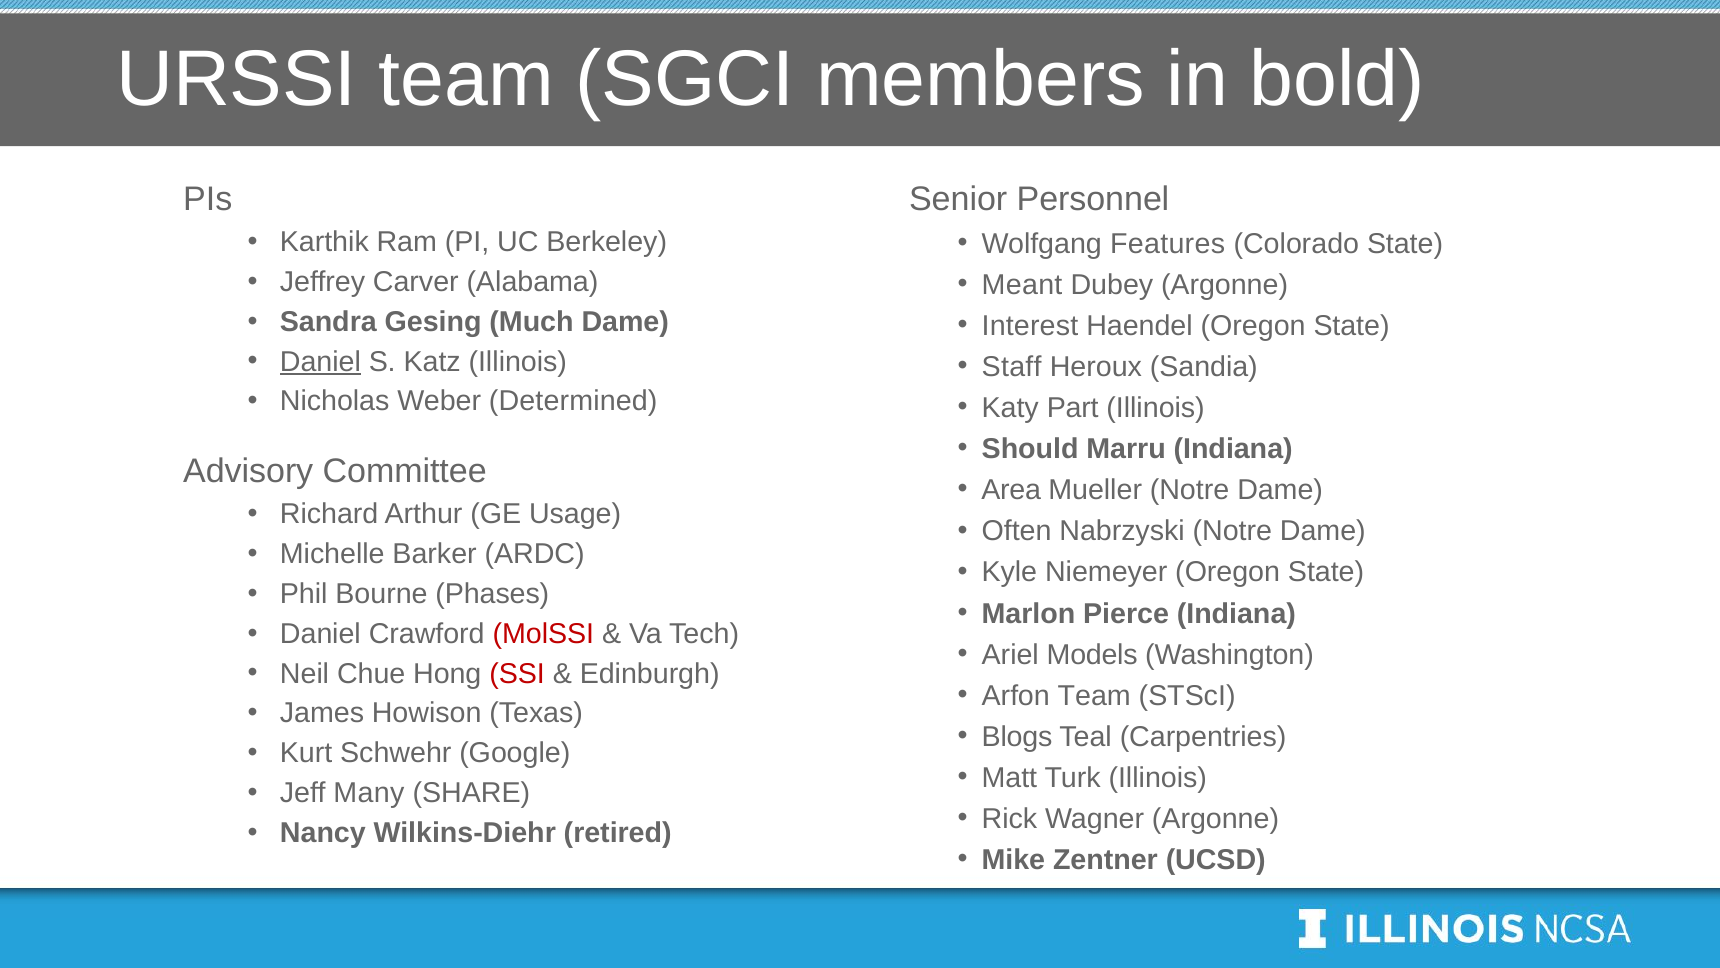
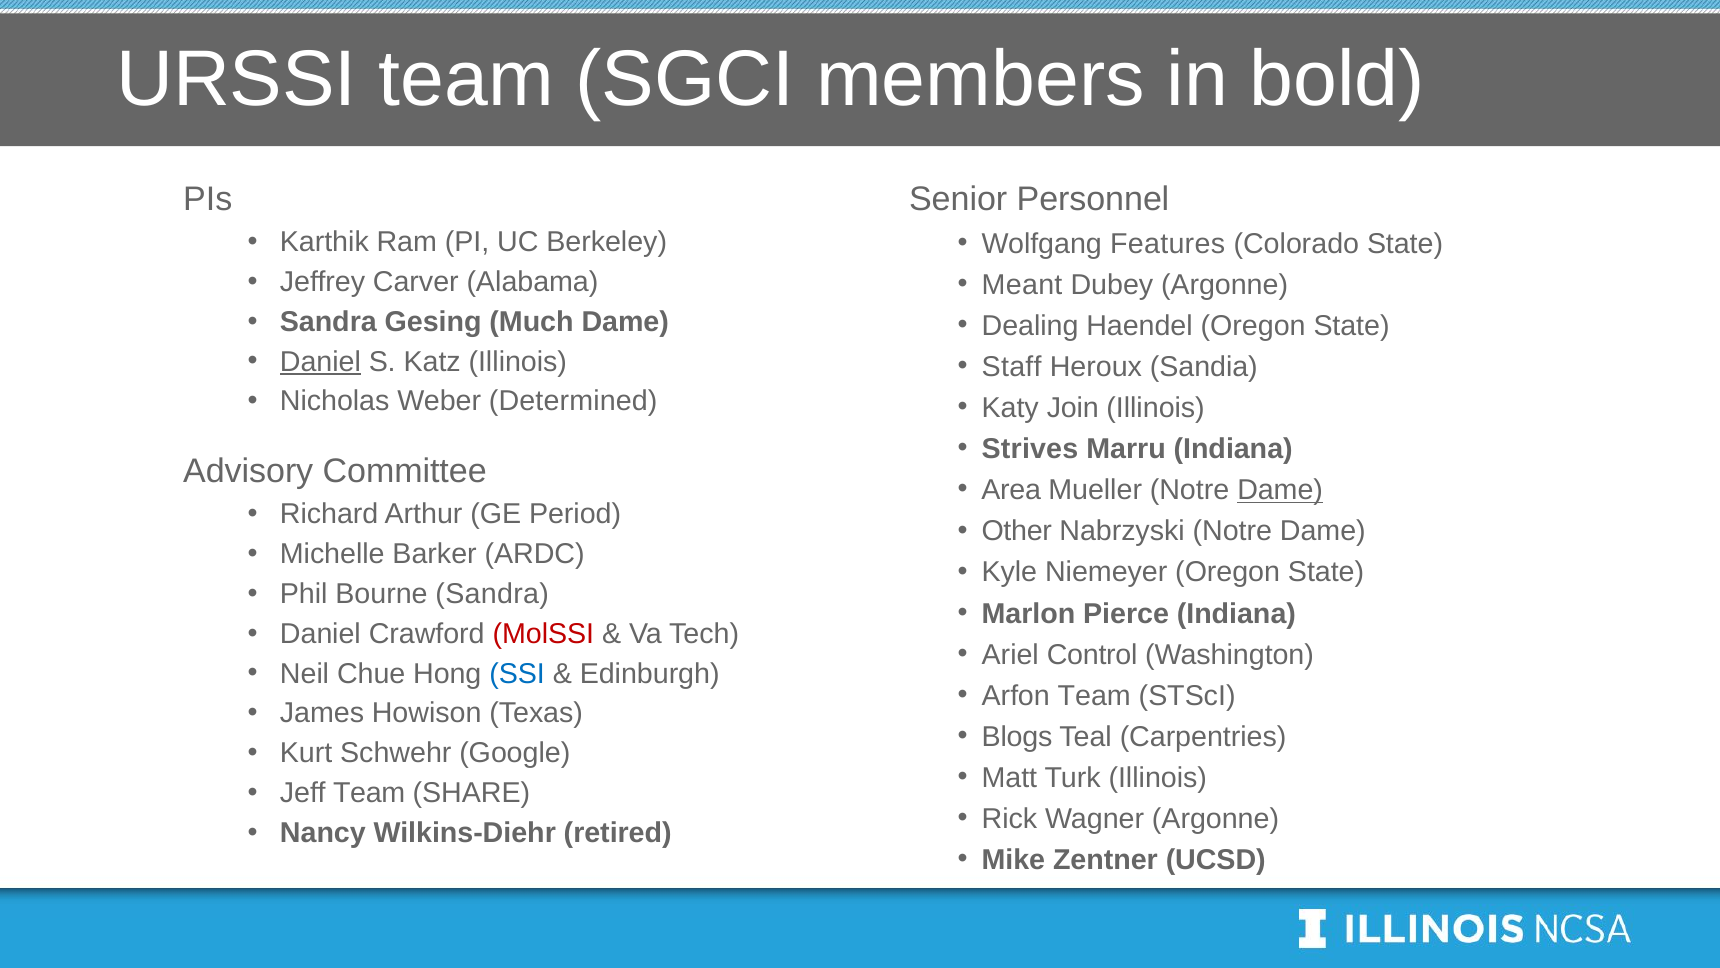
Interest: Interest -> Dealing
Part: Part -> Join
Should: Should -> Strives
Dame at (1280, 490) underline: none -> present
Usage: Usage -> Period
Often: Often -> Other
Bourne Phases: Phases -> Sandra
Models: Models -> Control
SSI colour: red -> blue
Jeff Many: Many -> Team
